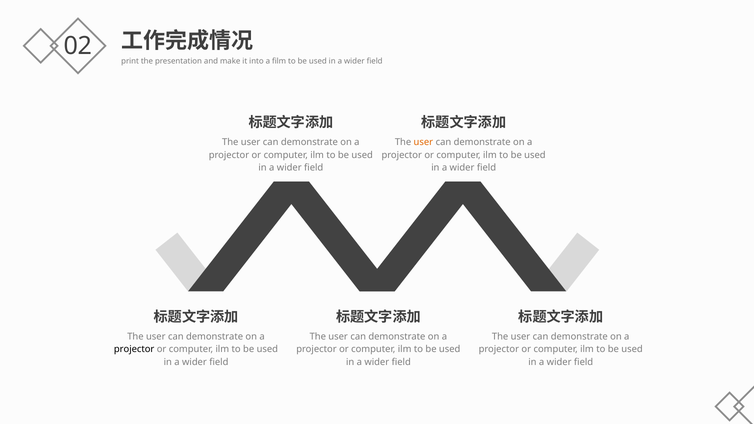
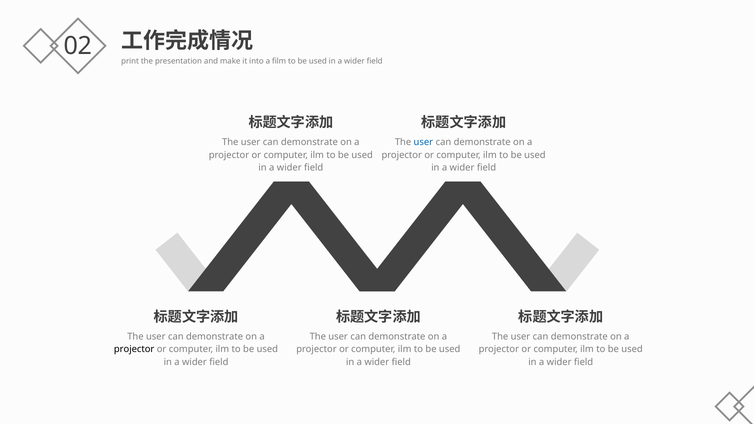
user at (423, 142) colour: orange -> blue
